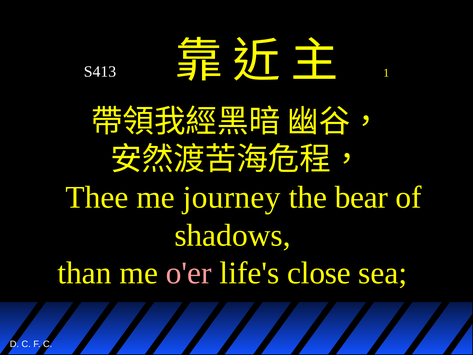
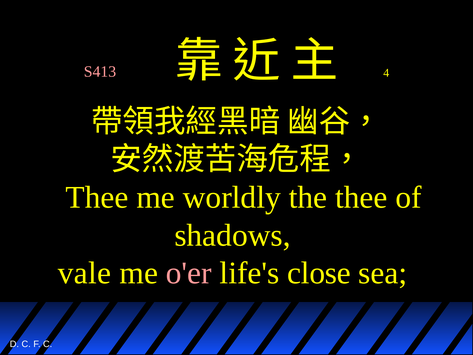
S413 colour: white -> pink
1: 1 -> 4
journey: journey -> worldly
the bear: bear -> thee
than: than -> vale
